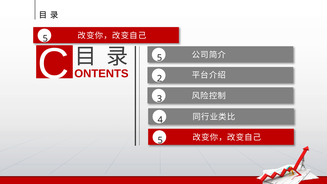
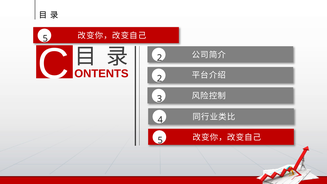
C 5: 5 -> 2
